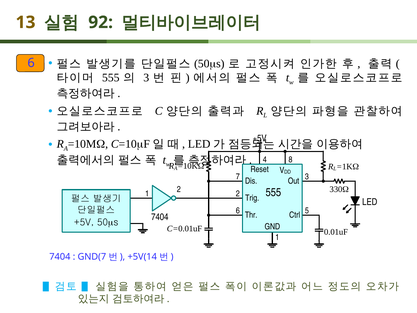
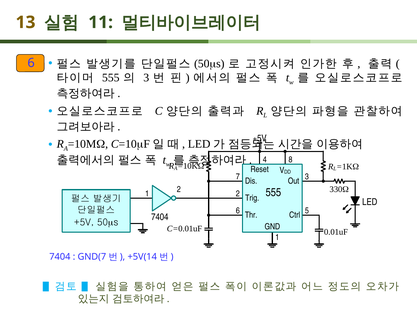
92: 92 -> 11
